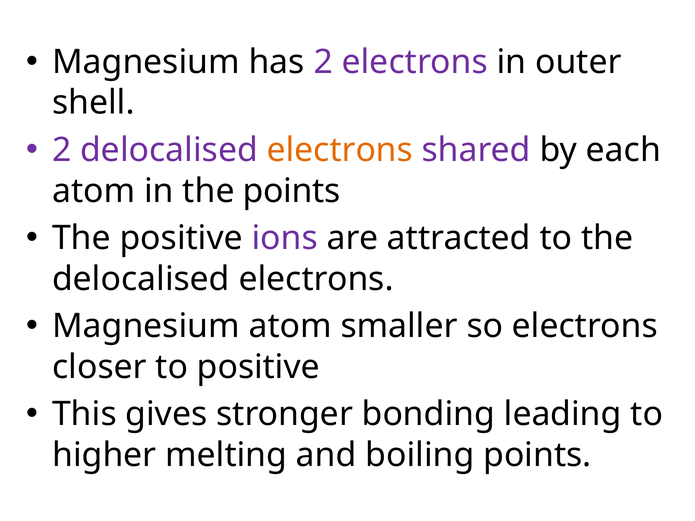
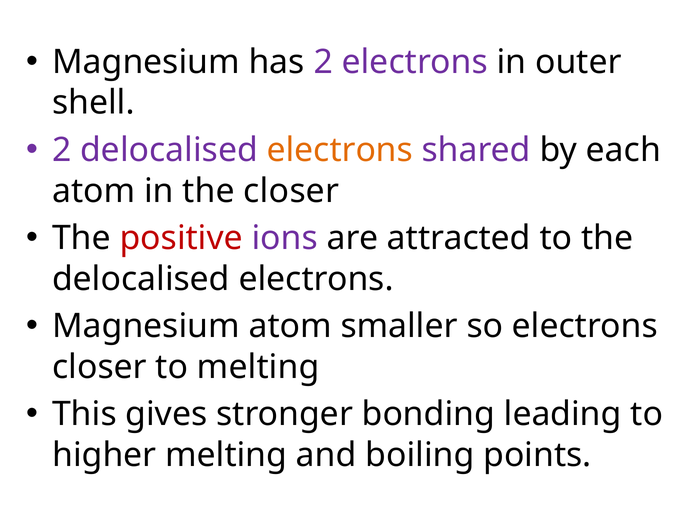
the points: points -> closer
positive at (181, 238) colour: black -> red
to positive: positive -> melting
